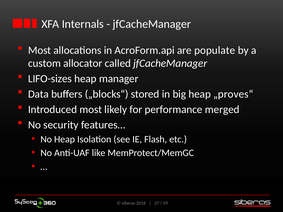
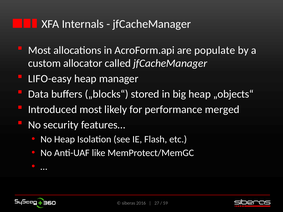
LIFO-sizes: LIFO-sizes -> LIFO-easy
„proves“: „proves“ -> „objects“
